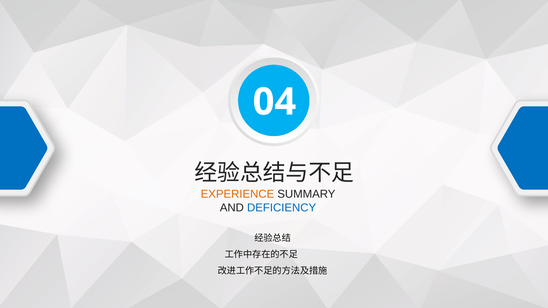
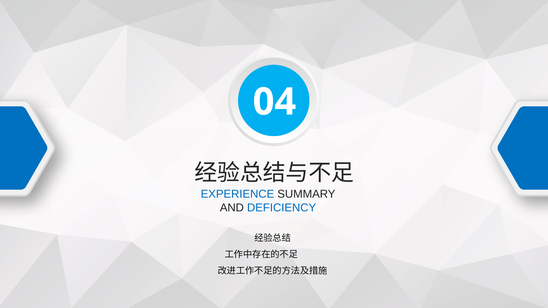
EXPERIENCE colour: orange -> blue
